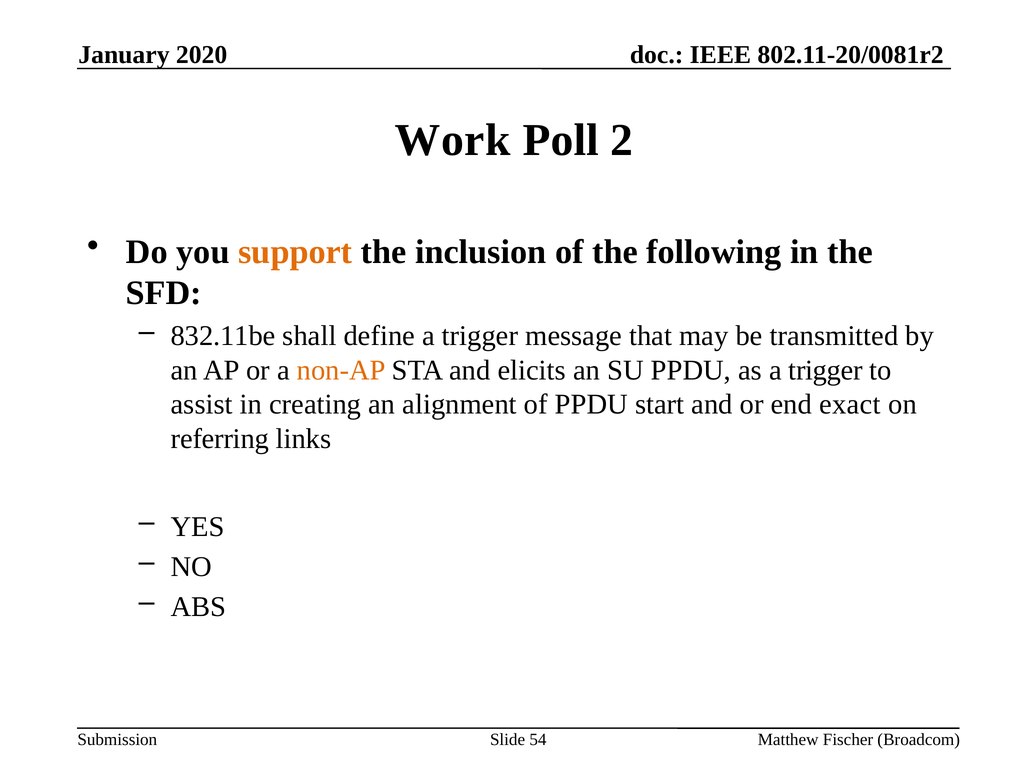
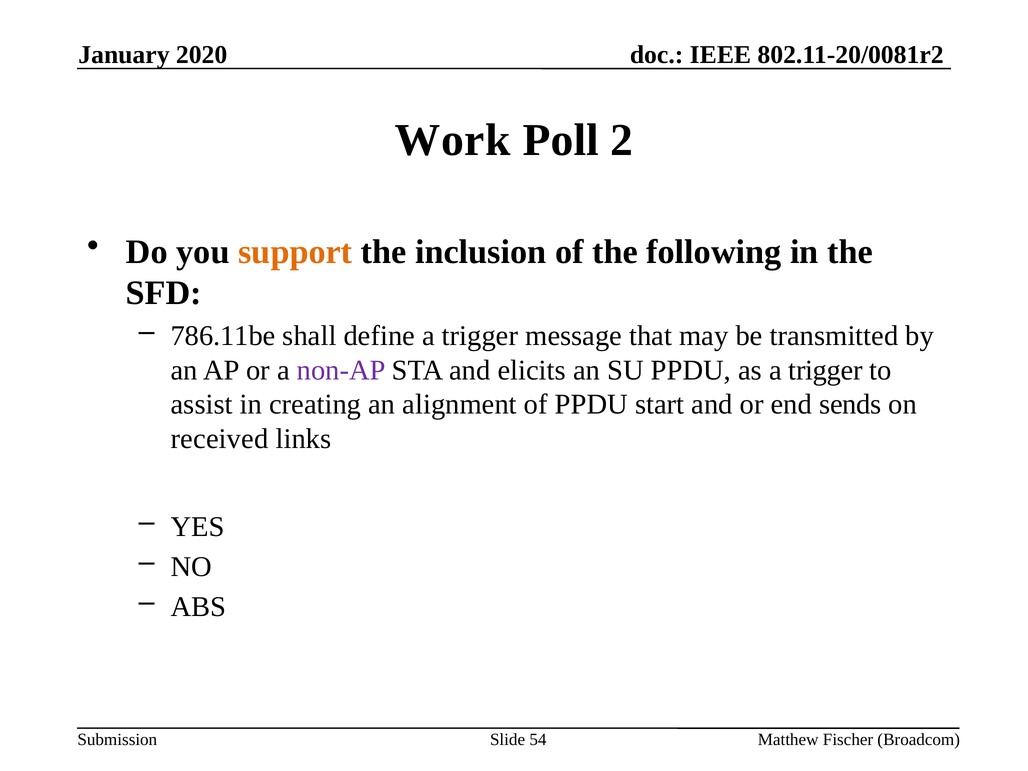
832.11be: 832.11be -> 786.11be
non-AP colour: orange -> purple
exact: exact -> sends
referring: referring -> received
